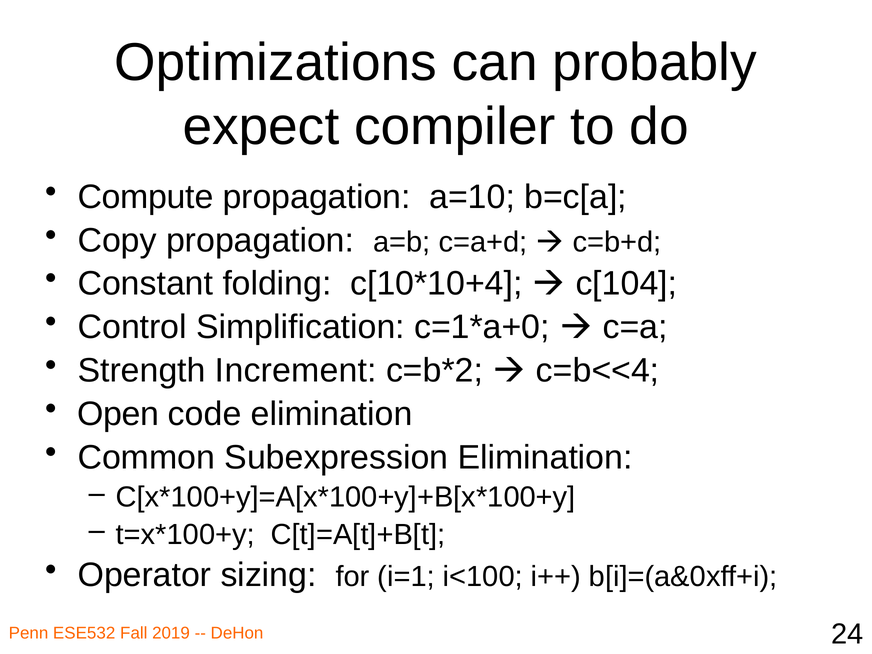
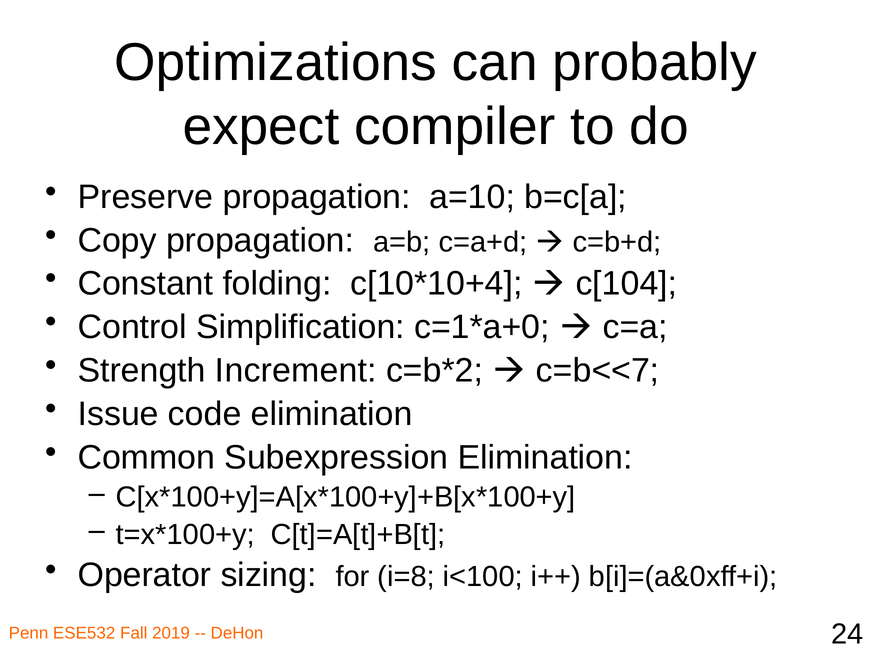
Compute: Compute -> Preserve
c=b<<4: c=b<<4 -> c=b<<7
Open: Open -> Issue
i=1: i=1 -> i=8
